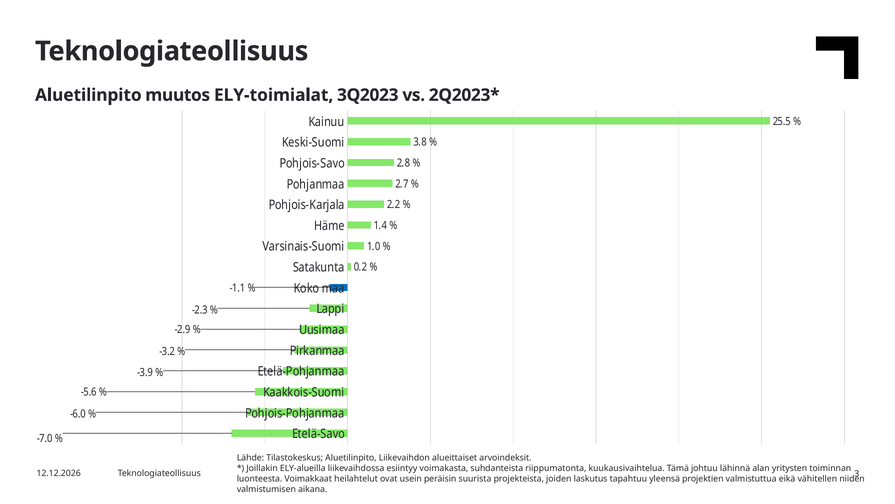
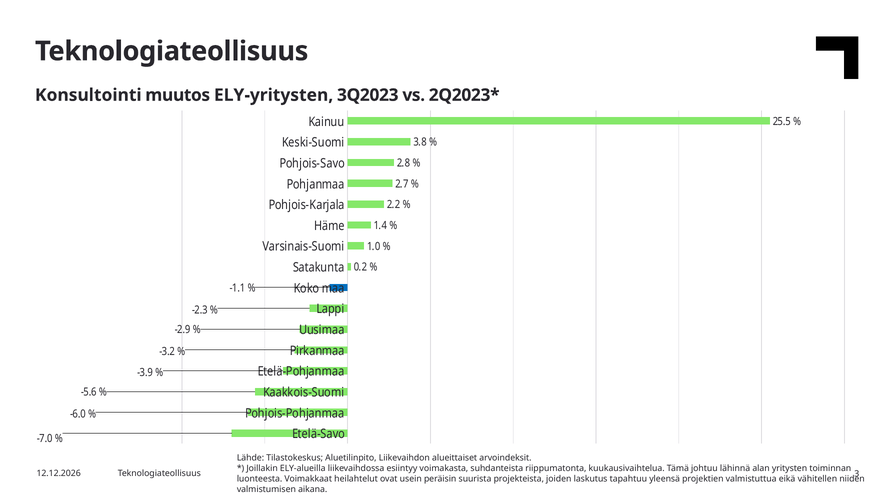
Aluetilinpito at (88, 95): Aluetilinpito -> Konsultointi
ELY-toimialat: ELY-toimialat -> ELY-yritysten
